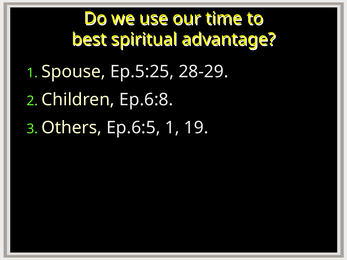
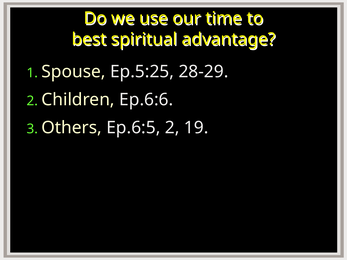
Ep.6:8: Ep.6:8 -> Ep.6:6
Ep.6:5 1: 1 -> 2
